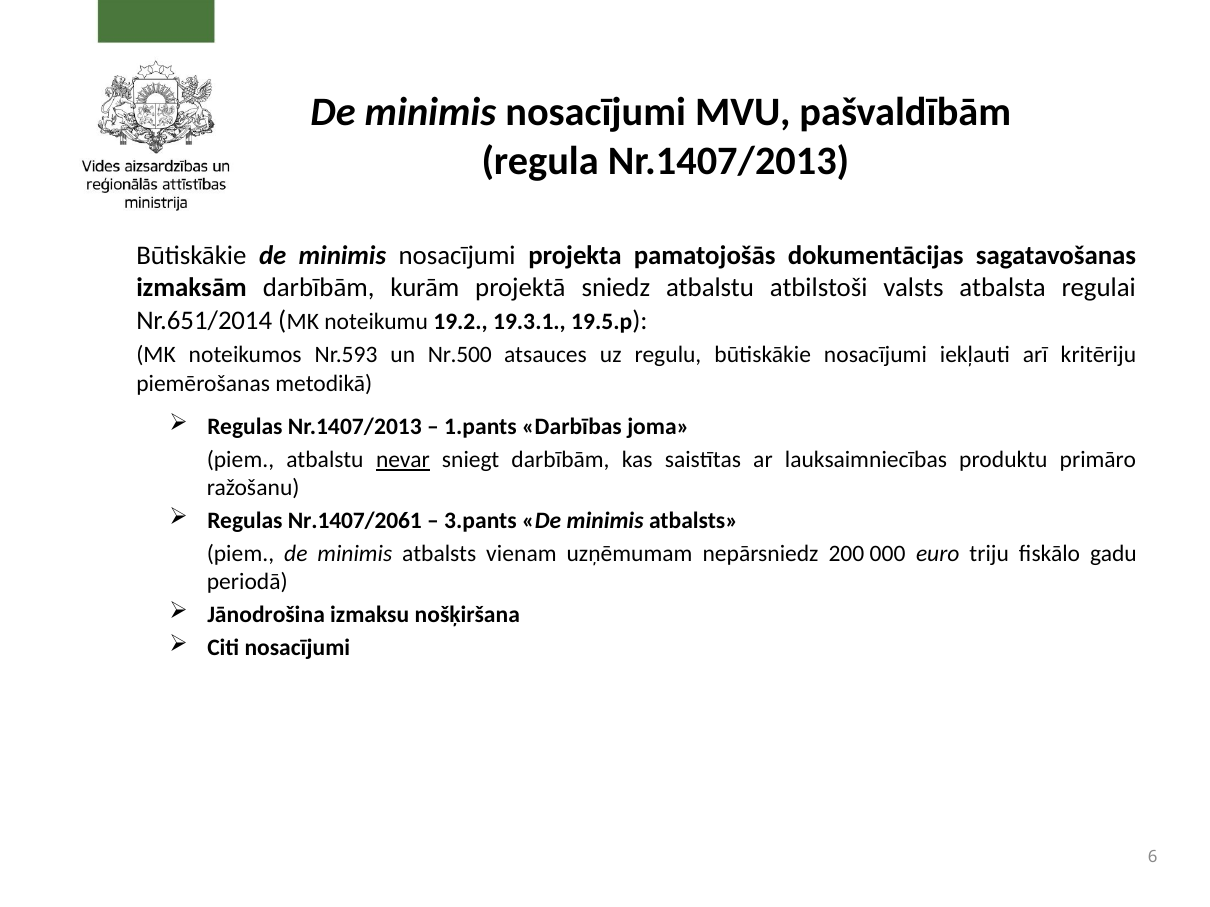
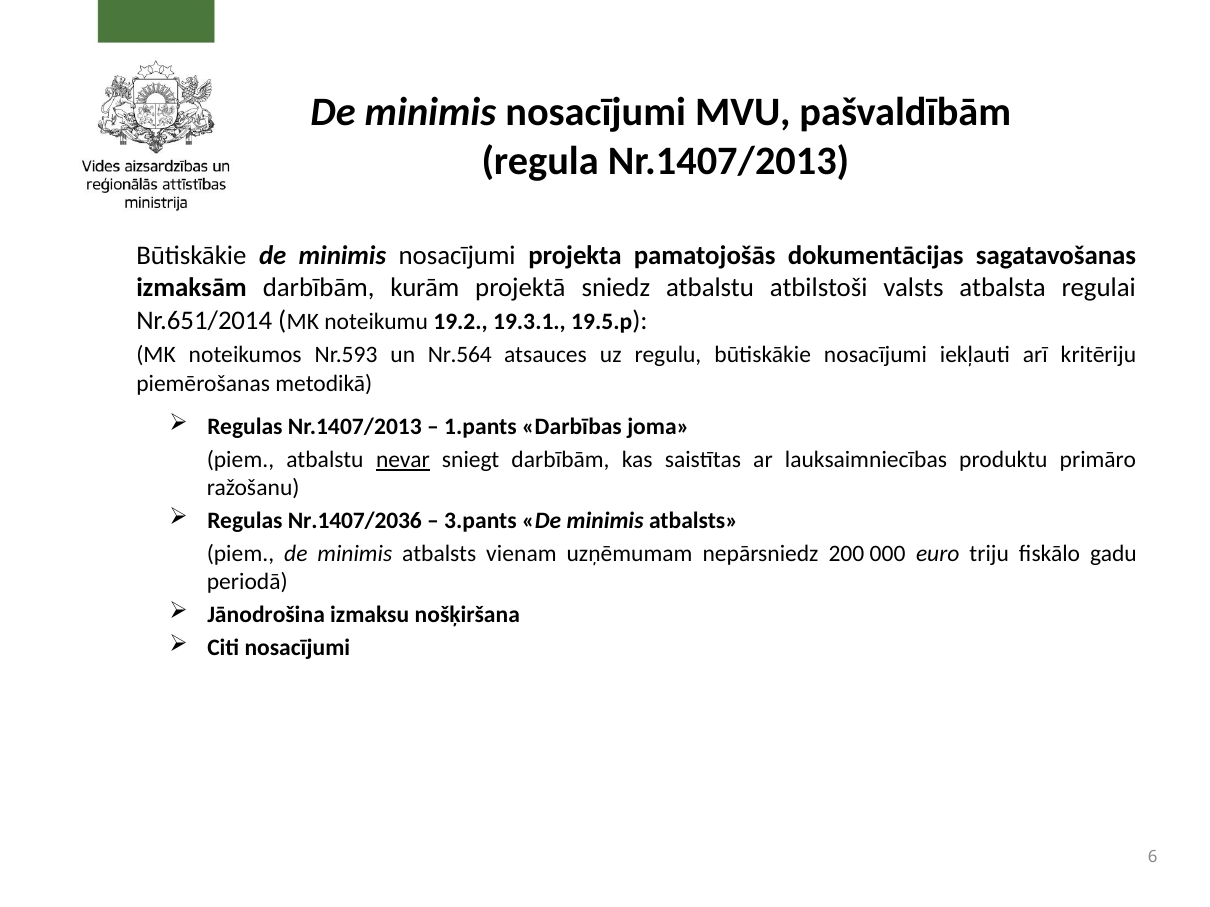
Nr.500: Nr.500 -> Nr.564
Nr.1407/2061: Nr.1407/2061 -> Nr.1407/2036
